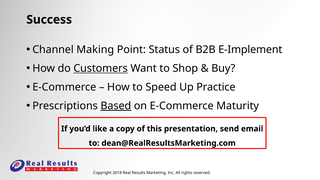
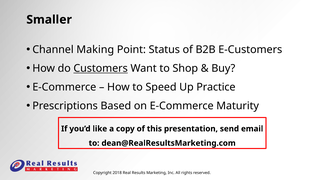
Success: Success -> Smaller
E-Implement: E-Implement -> E-Customers
Based underline: present -> none
